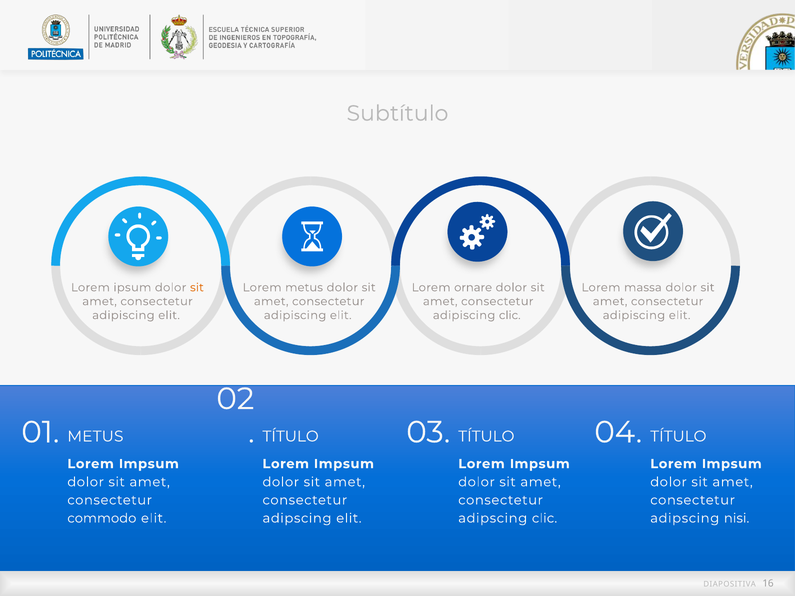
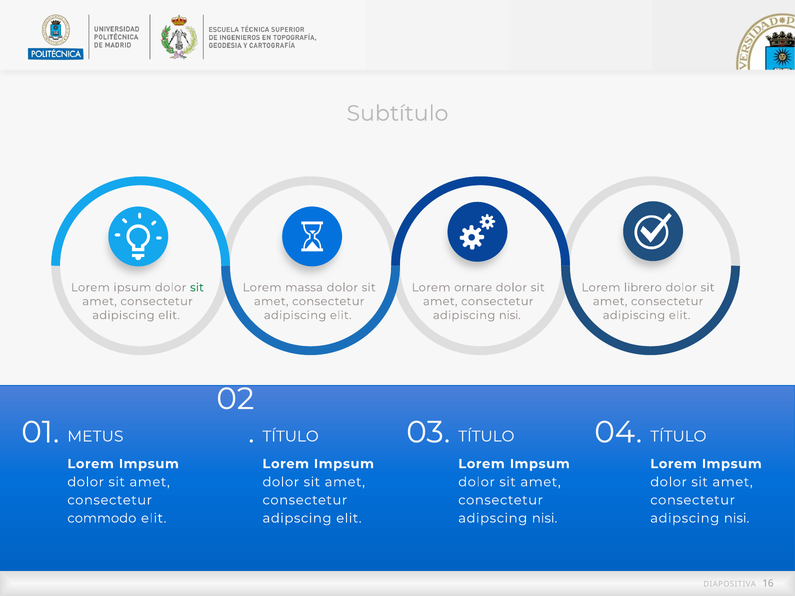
sit at (197, 288) colour: orange -> green
Lorem metus: metus -> massa
massa: massa -> librero
adipiscing clic: clic -> nisi
clic at (545, 518): clic -> nisi
